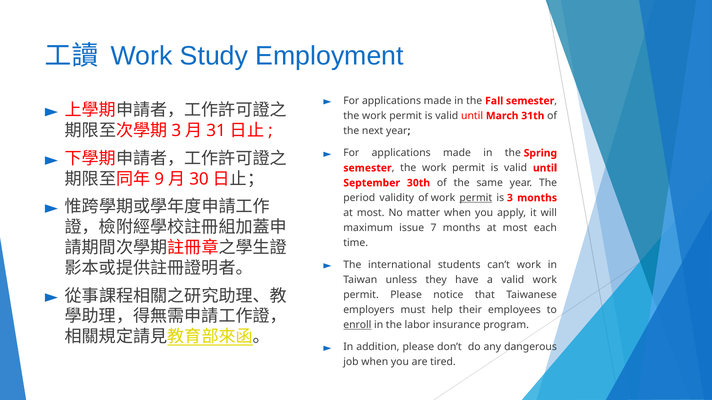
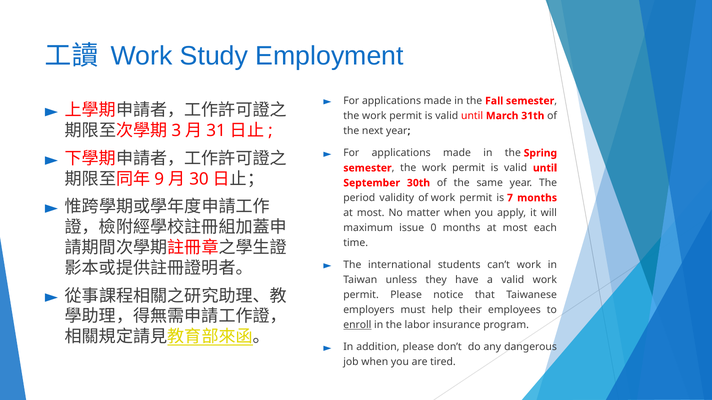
permit at (476, 198) underline: present -> none
is 3: 3 -> 7
7: 7 -> 0
